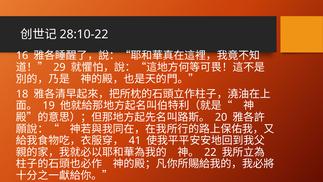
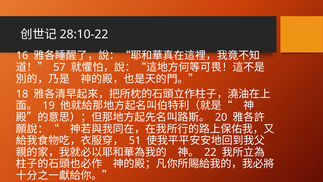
29: 29 -> 57
41: 41 -> 51
